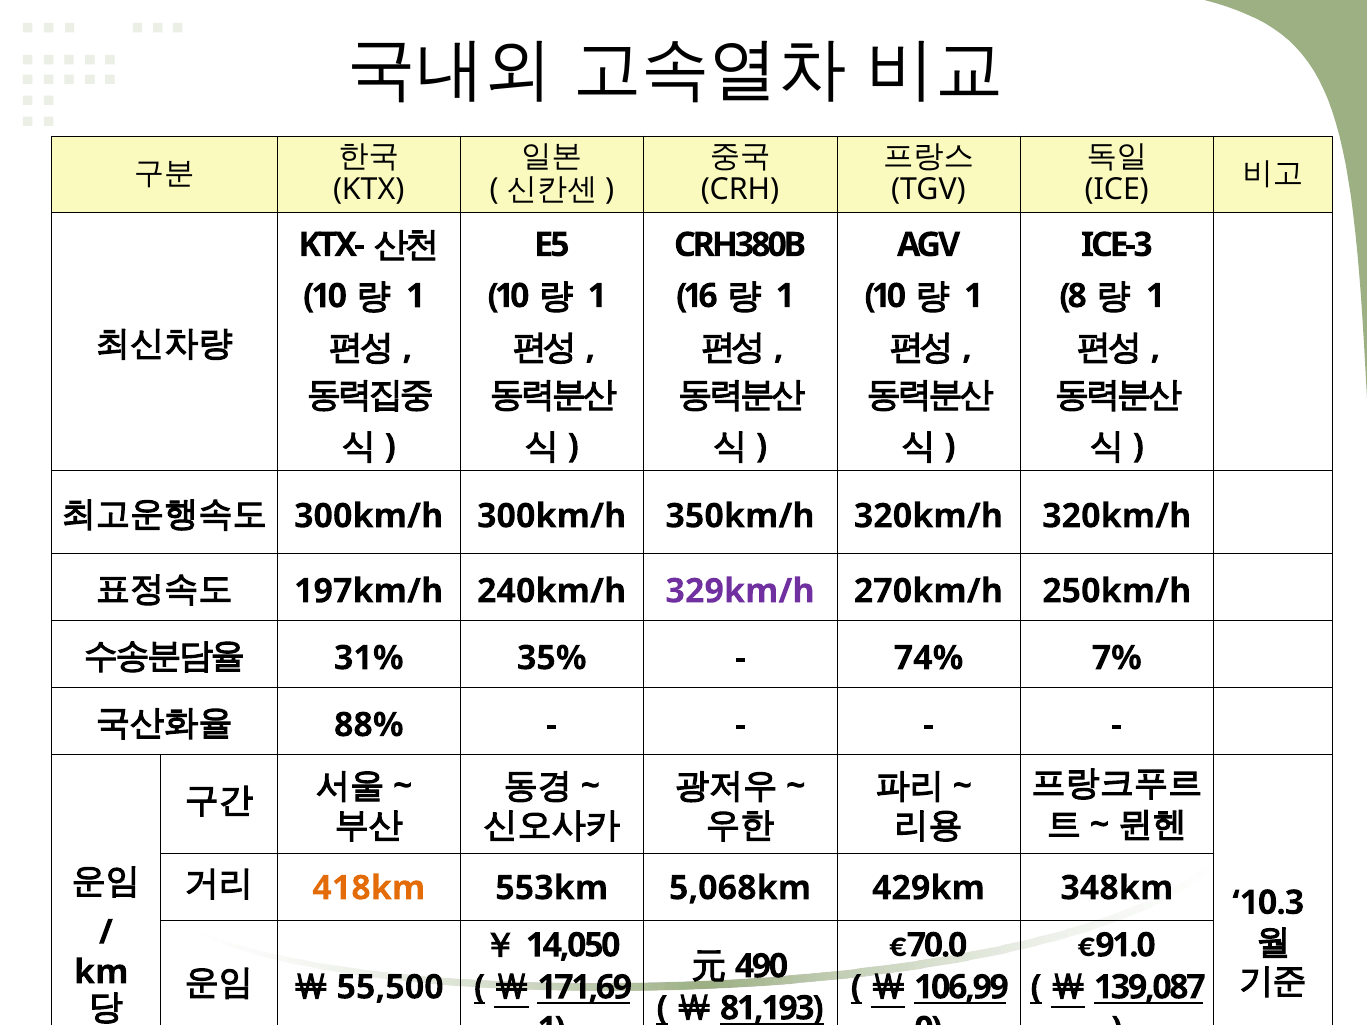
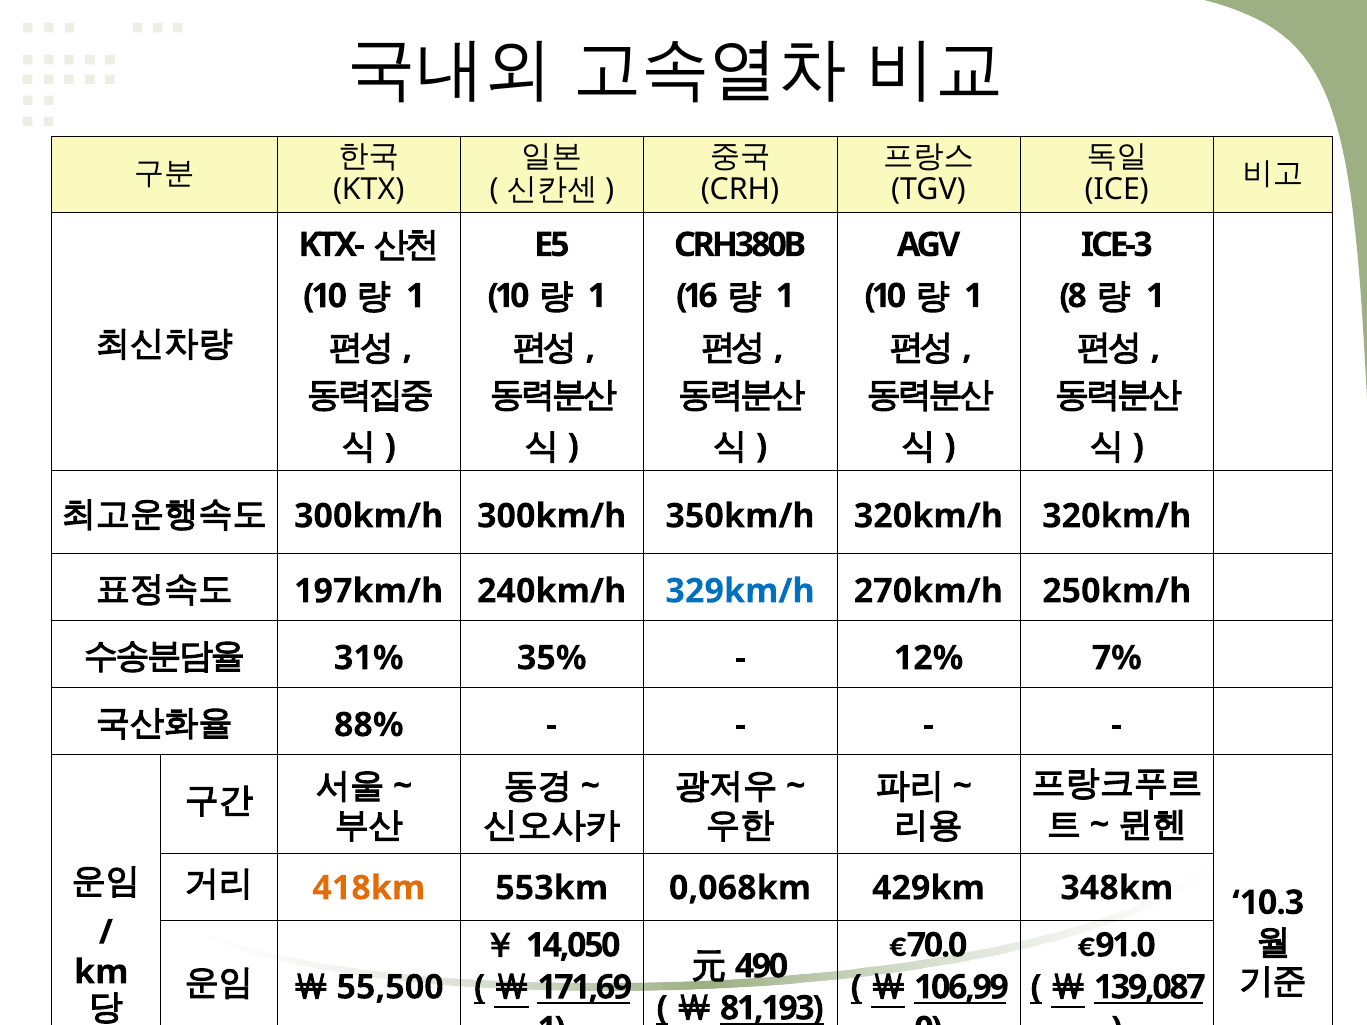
329km/h colour: purple -> blue
74%: 74% -> 12%
5,068km: 5,068km -> 0,068km
